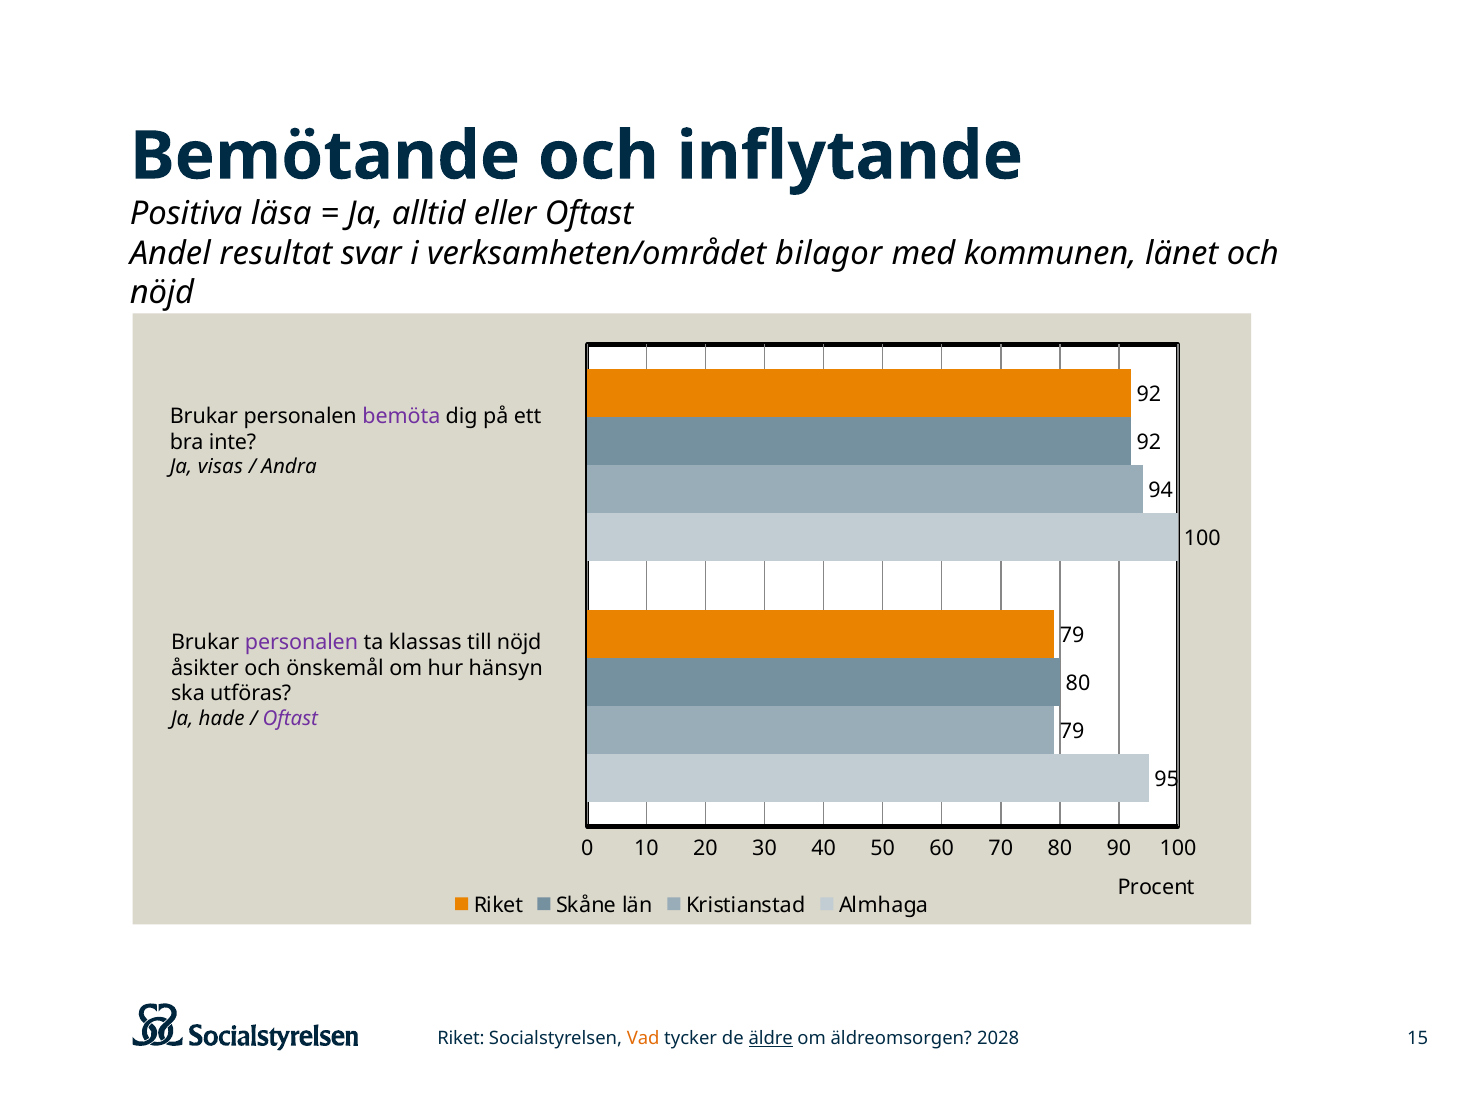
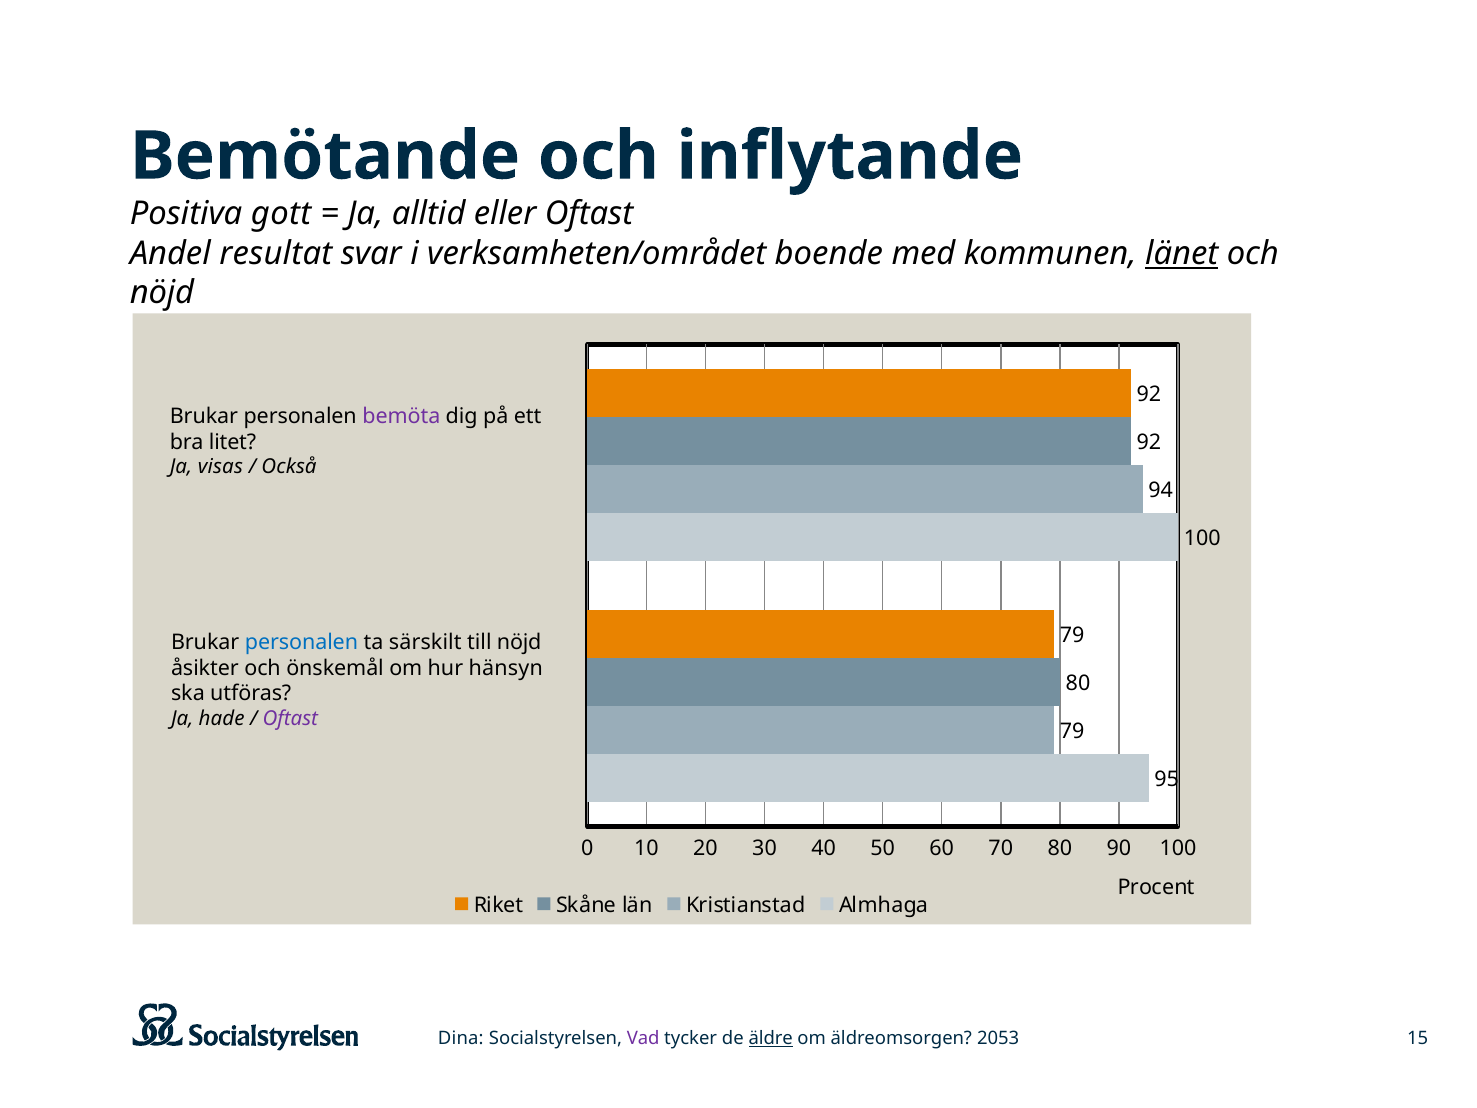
läsa: läsa -> gott
bilagor: bilagor -> boende
länet underline: none -> present
inte: inte -> litet
Andra: Andra -> Också
personalen at (301, 642) colour: purple -> blue
klassas: klassas -> särskilt
Riket at (461, 1038): Riket -> Dina
Vad colour: orange -> purple
2028: 2028 -> 2053
